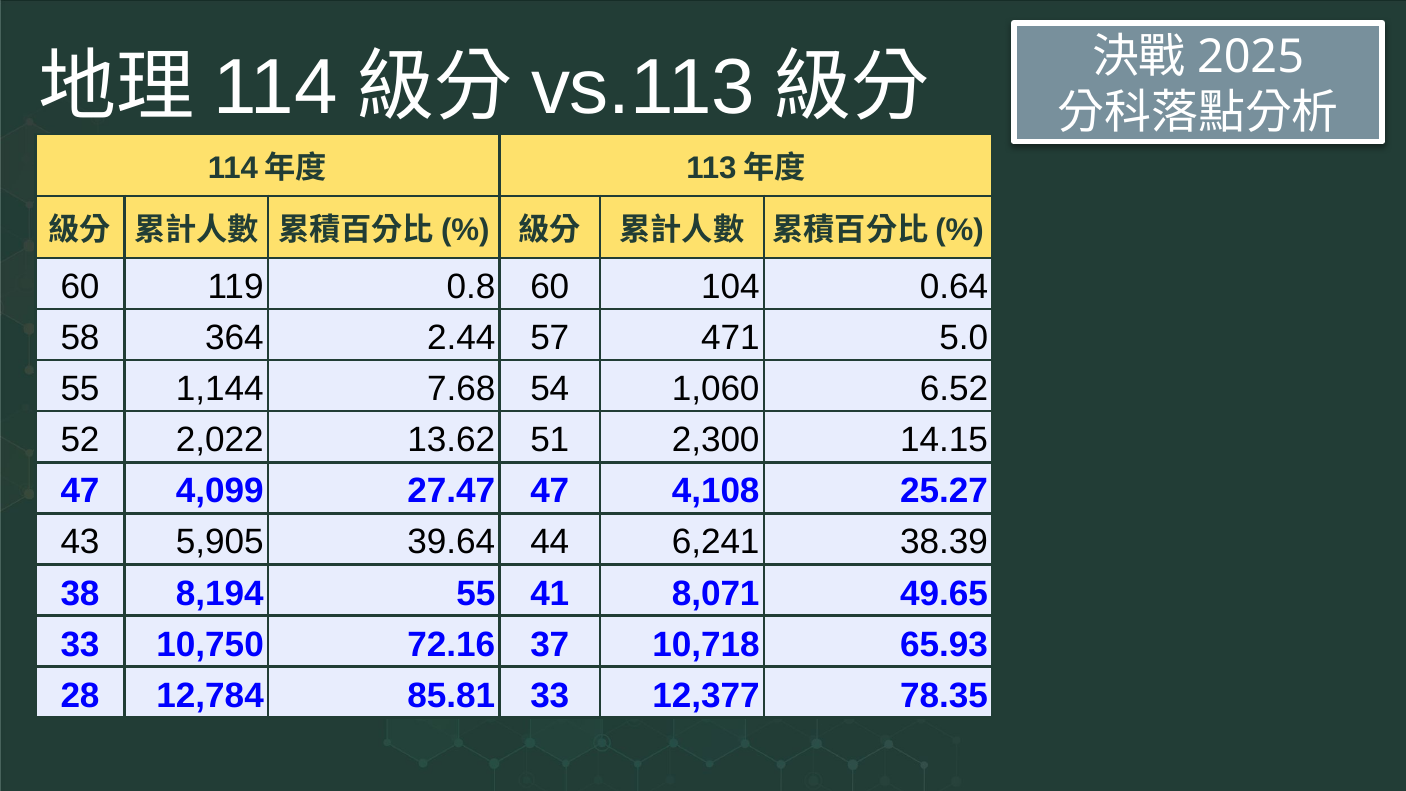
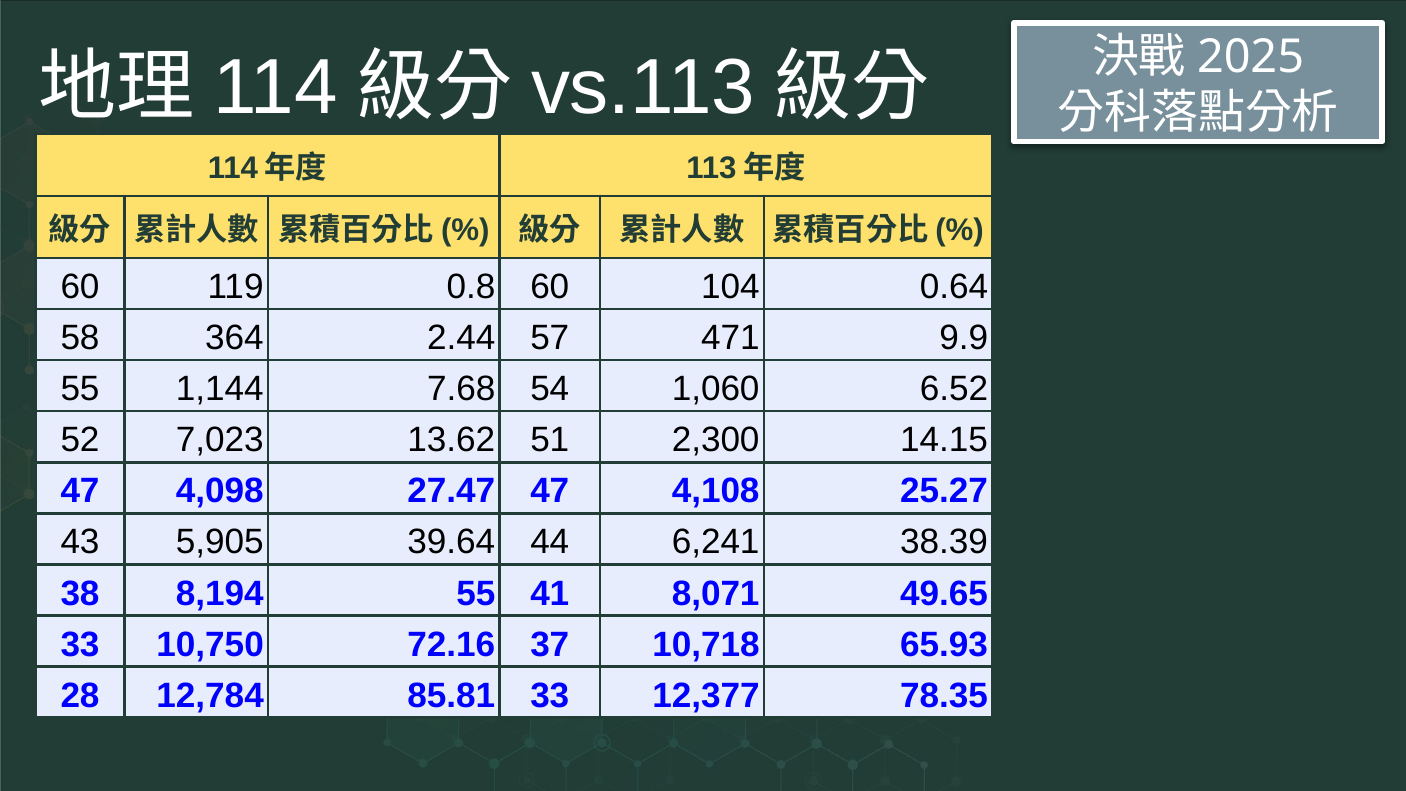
5.0: 5.0 -> 9.9
2,022: 2,022 -> 7,023
4,099: 4,099 -> 4,098
